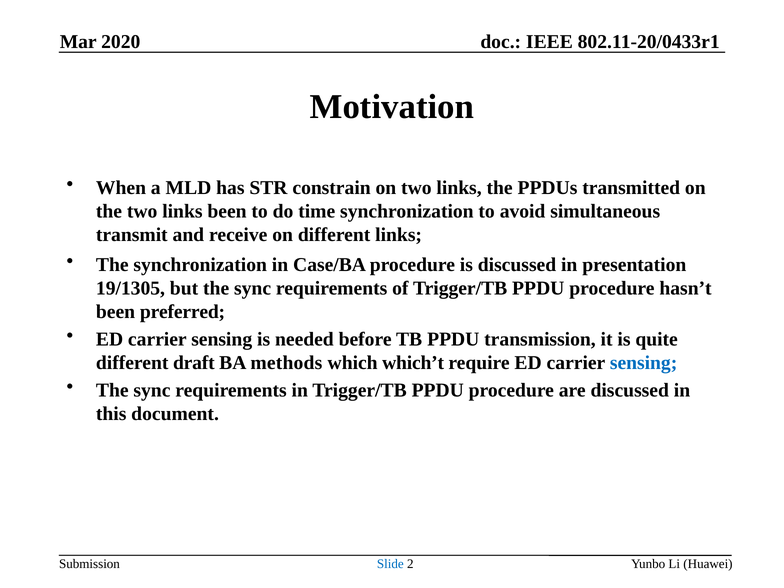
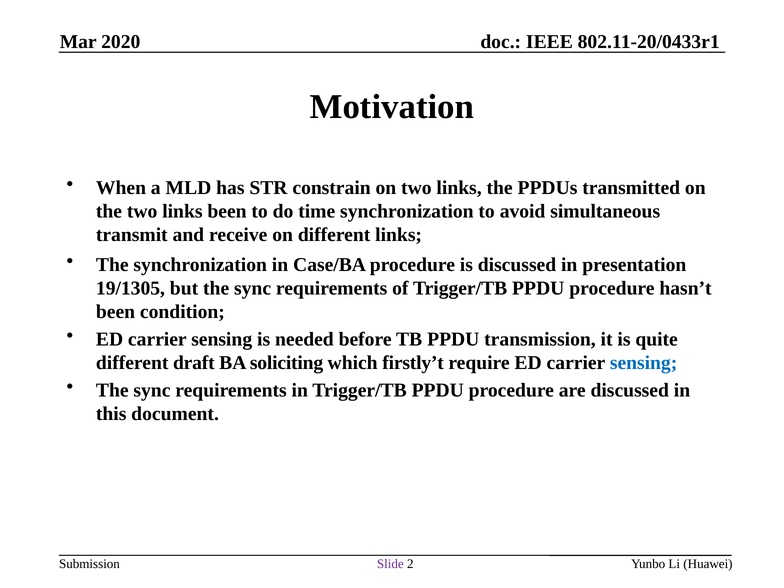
preferred: preferred -> condition
methods: methods -> soliciting
which’t: which’t -> firstly’t
Slide colour: blue -> purple
